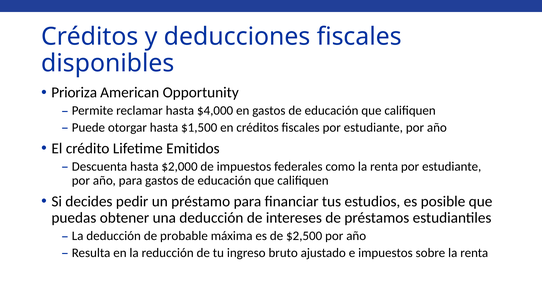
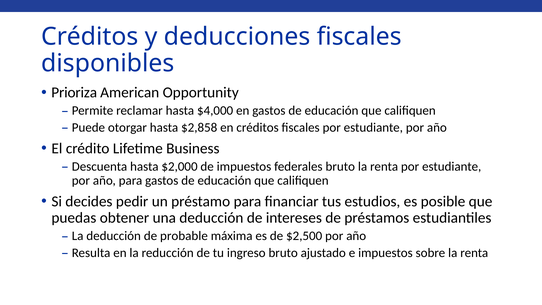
$1,500: $1,500 -> $2,858
Emitidos: Emitidos -> Business
federales como: como -> bruto
